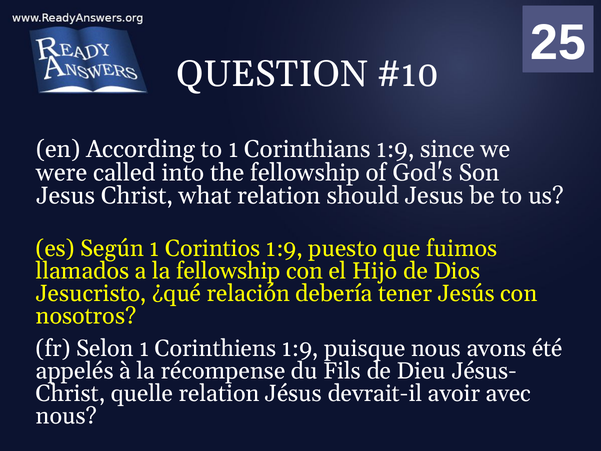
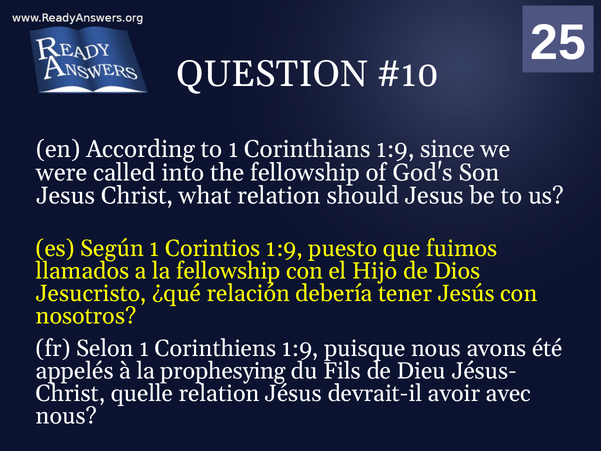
récompense: récompense -> prophesying
